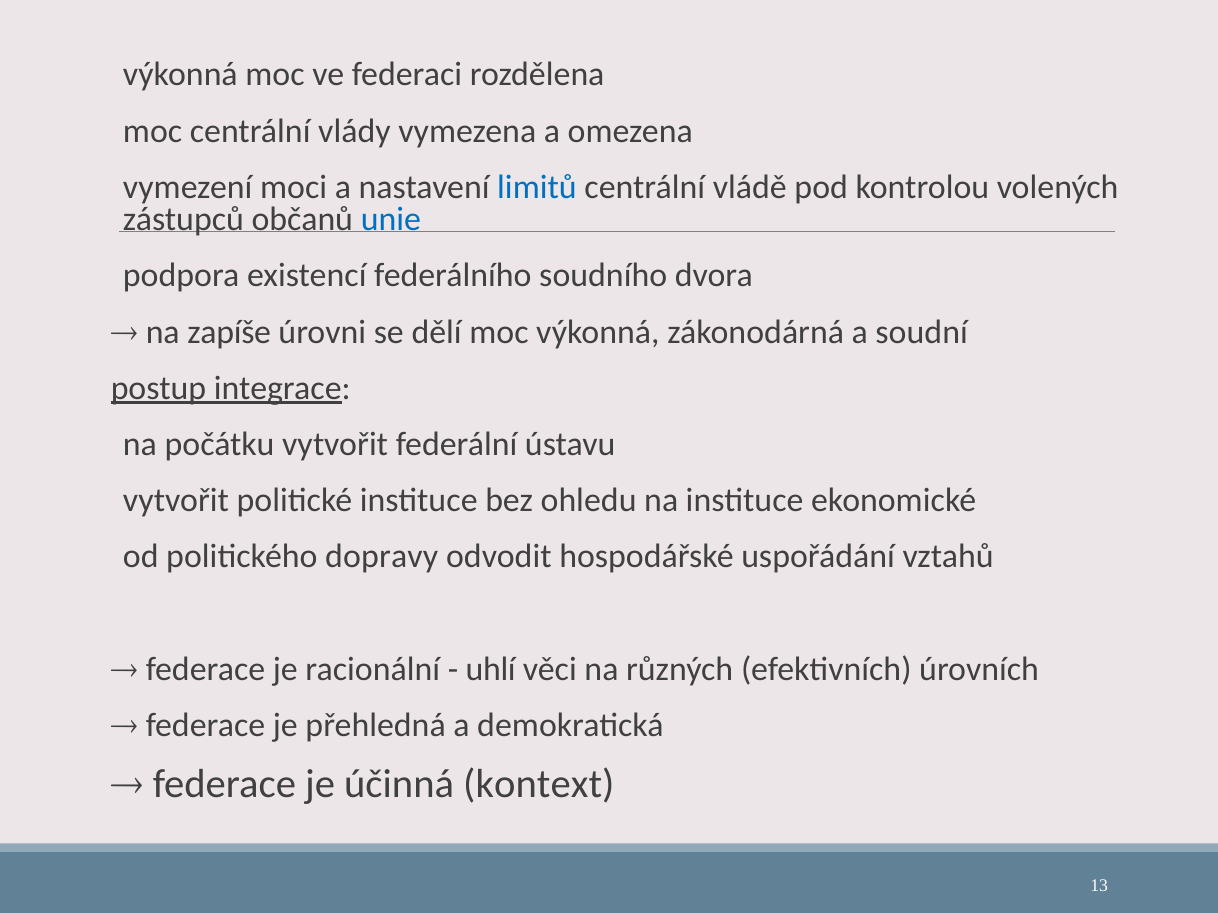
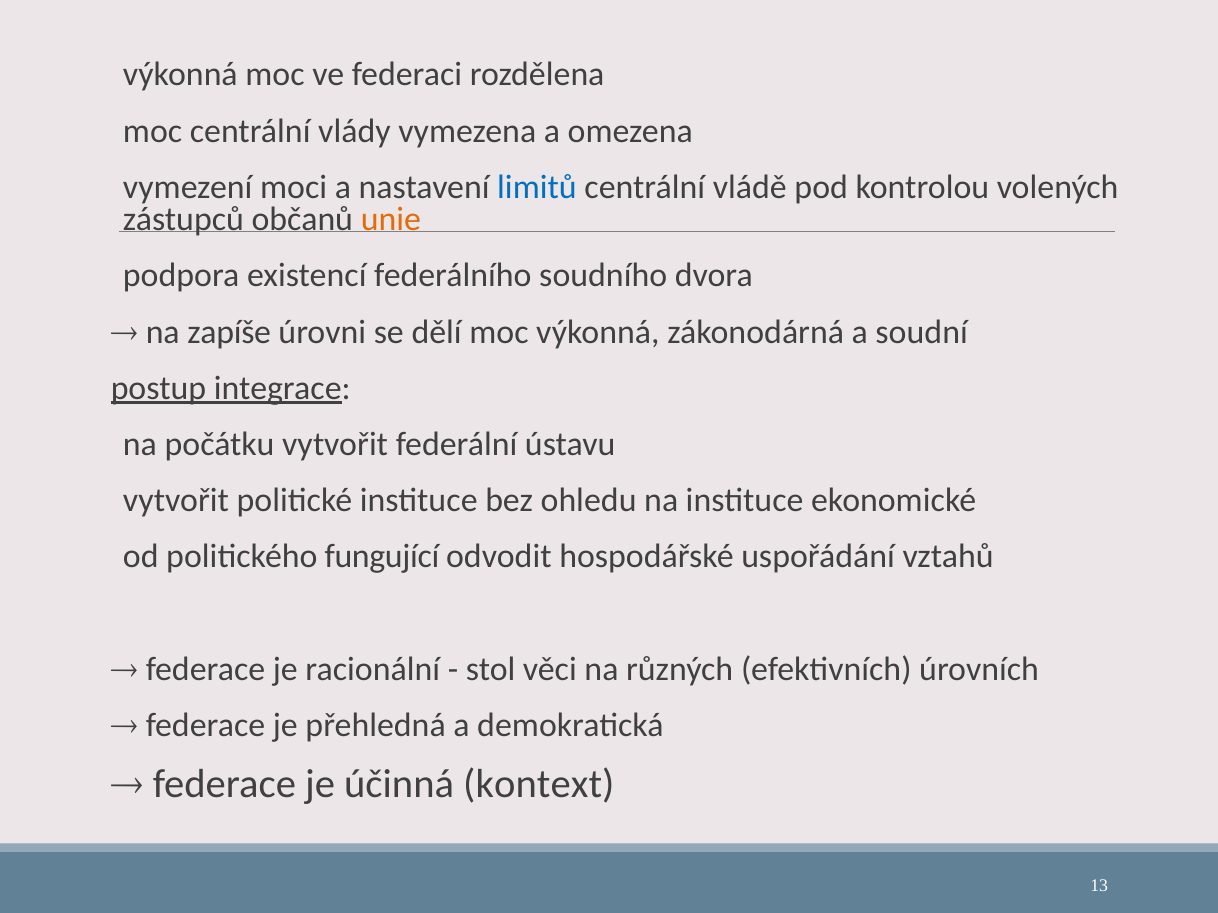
unie colour: blue -> orange
dopravy: dopravy -> fungující
uhlí: uhlí -> stol
